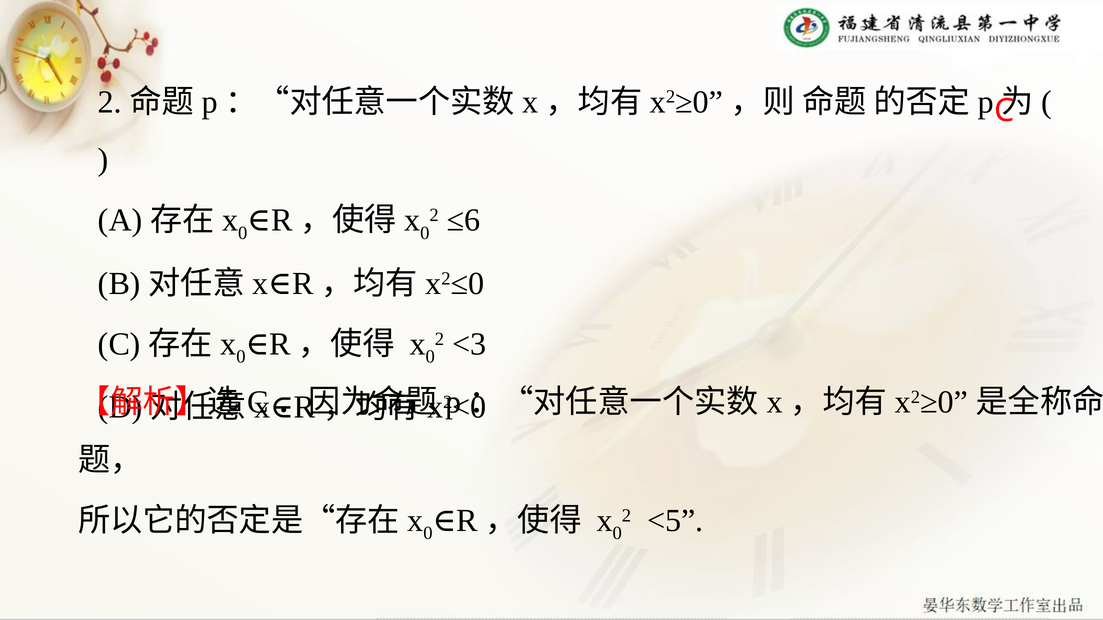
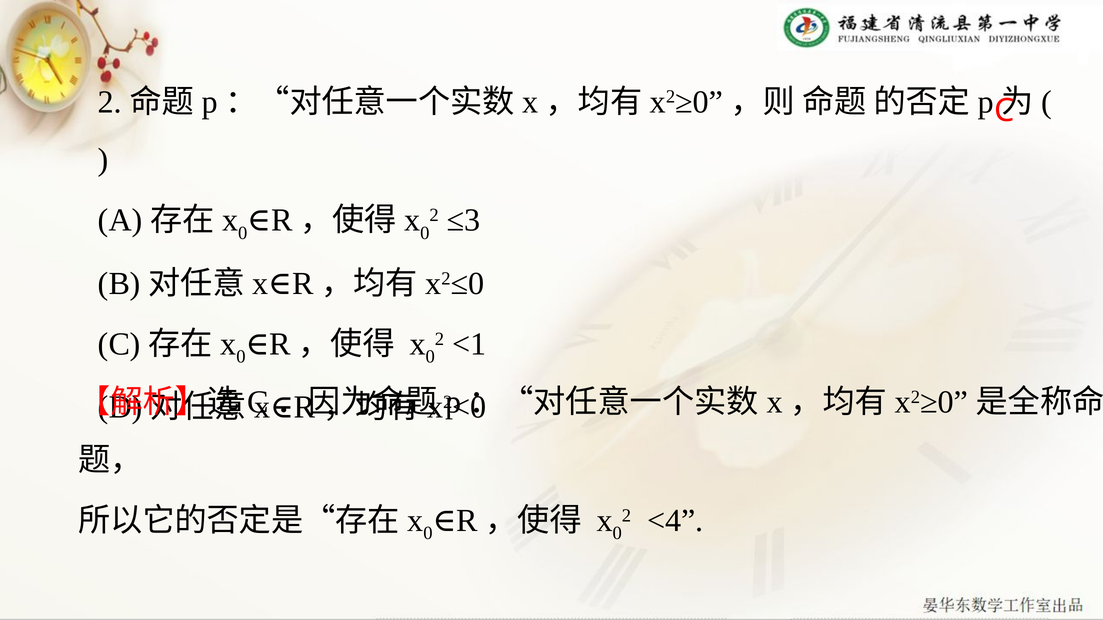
≤6: ≤6 -> ≤3
<3: <3 -> <1
<5: <5 -> <4
